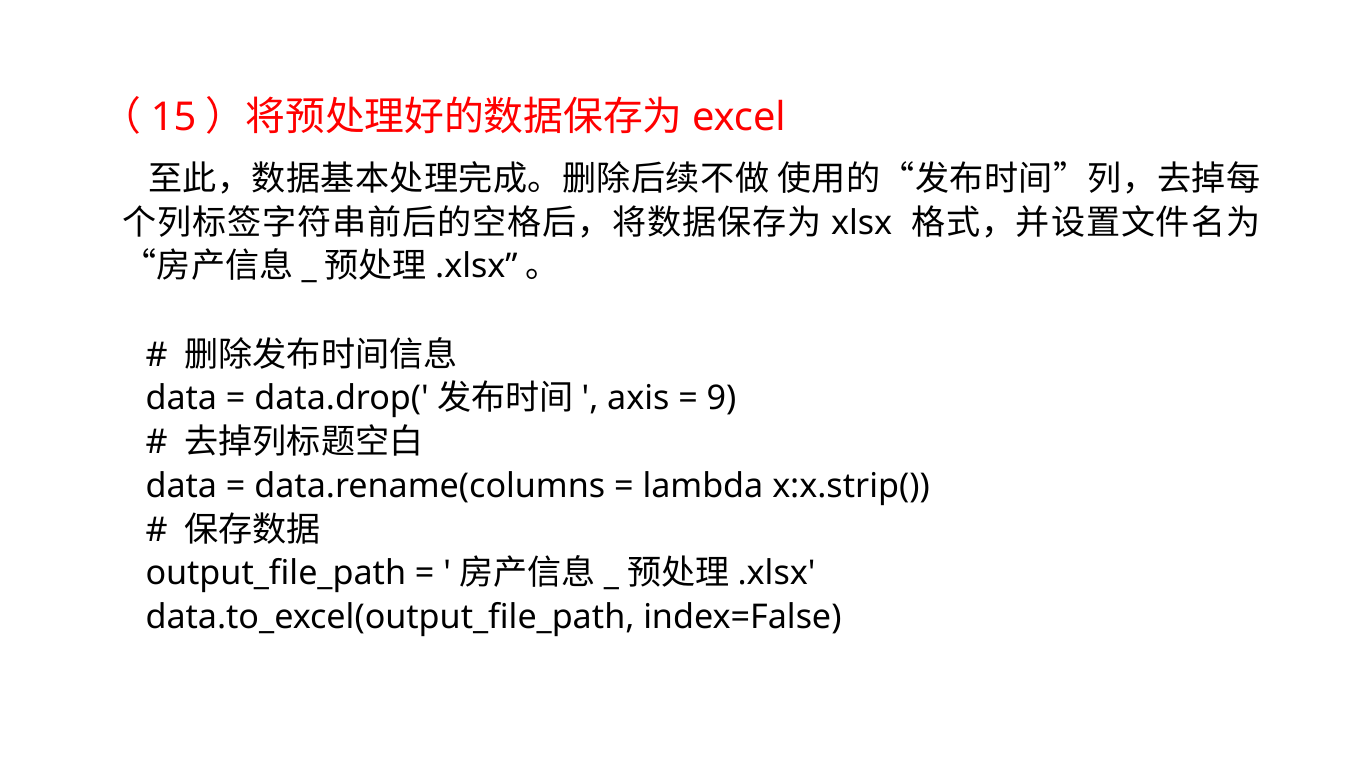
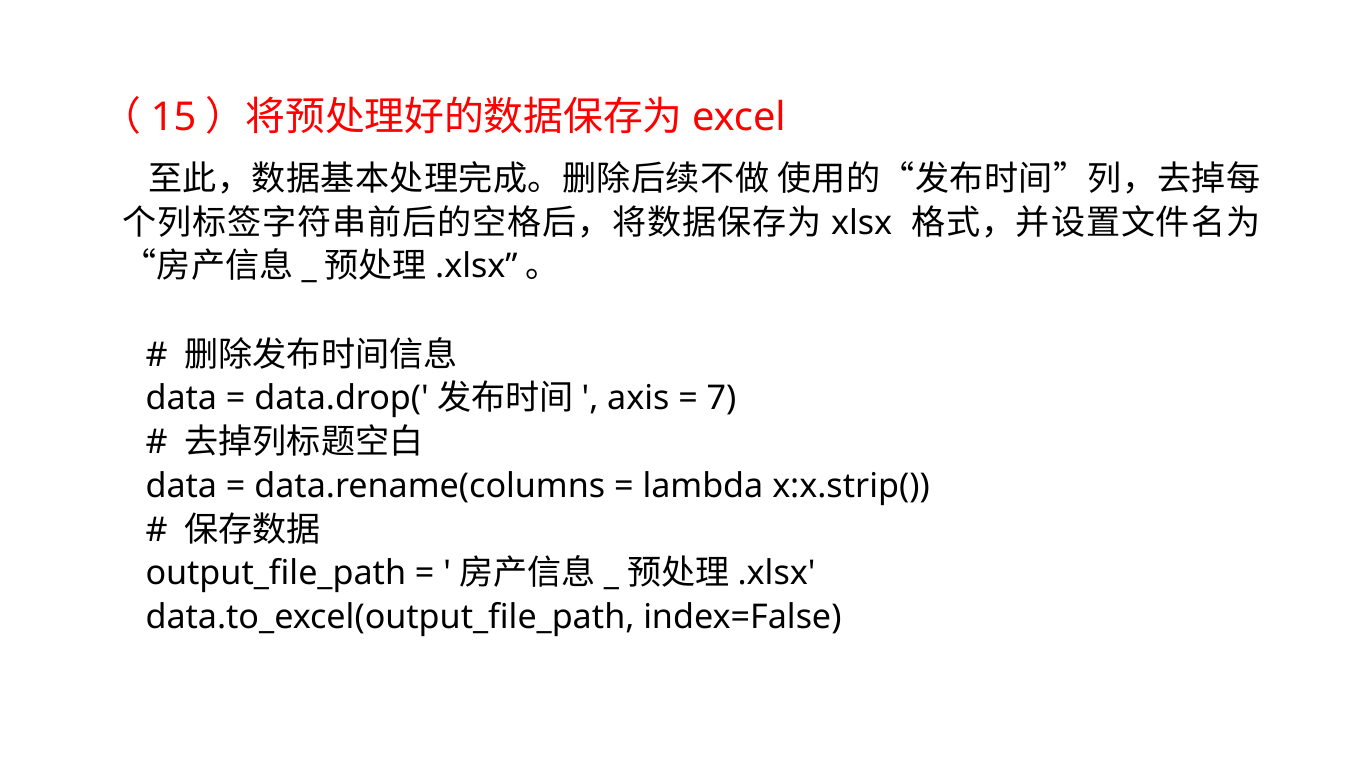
9: 9 -> 7
